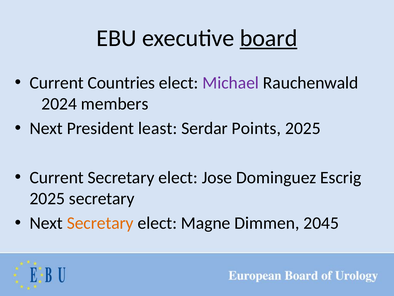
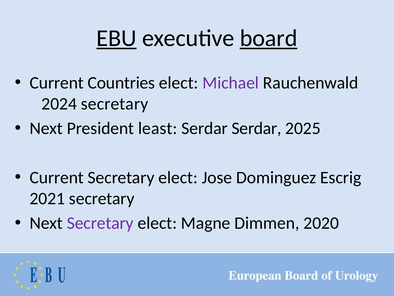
EBU underline: none -> present
2024 members: members -> secretary
Serdar Points: Points -> Serdar
2025 at (47, 198): 2025 -> 2021
Secretary at (100, 223) colour: orange -> purple
2045: 2045 -> 2020
